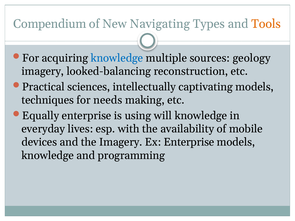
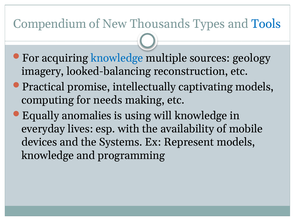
Navigating: Navigating -> Thousands
Tools colour: orange -> blue
sciences: sciences -> promise
techniques: techniques -> computing
Equally enterprise: enterprise -> anomalies
the Imagery: Imagery -> Systems
Ex Enterprise: Enterprise -> Represent
